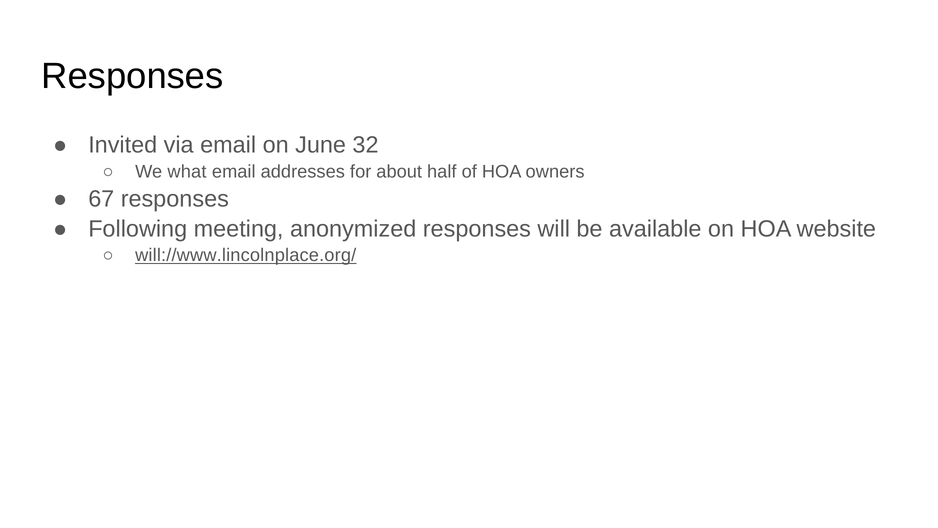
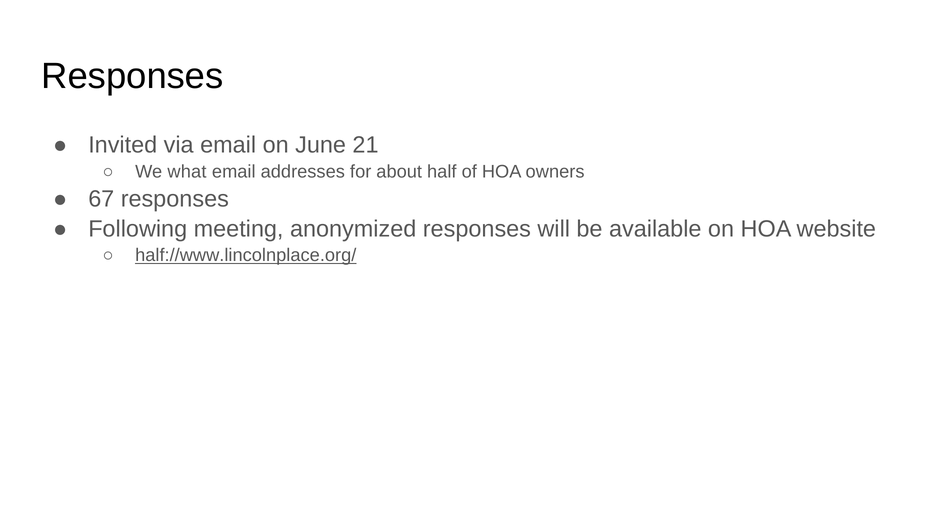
32: 32 -> 21
will://www.lincolnplace.org/: will://www.lincolnplace.org/ -> half://www.lincolnplace.org/
